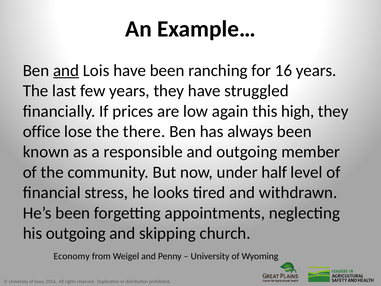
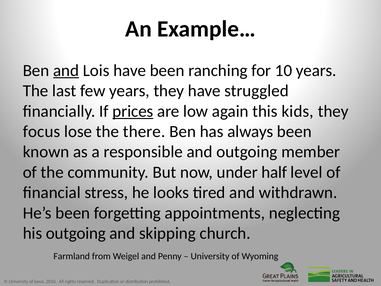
16: 16 -> 10
prices underline: none -> present
high: high -> kids
office: office -> focus
Economy: Economy -> Farmland
